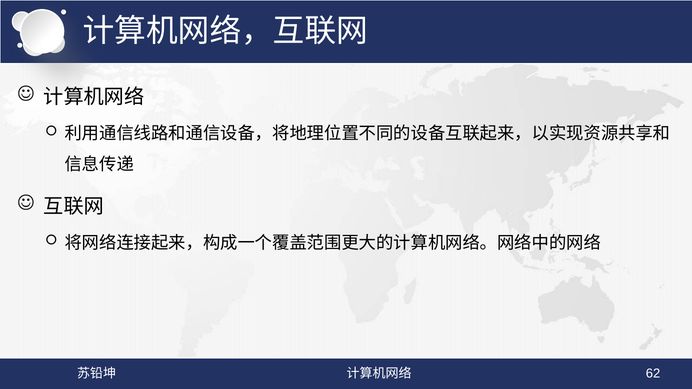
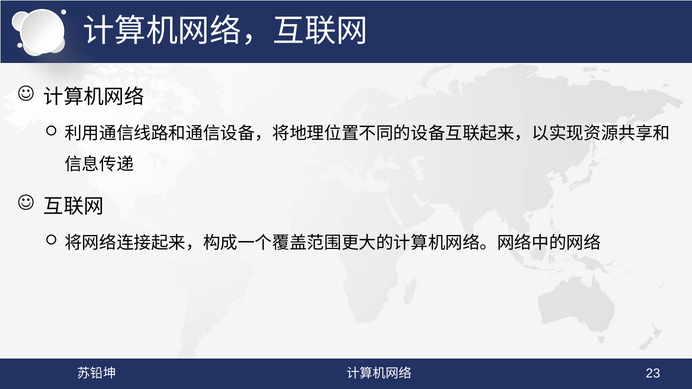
62: 62 -> 23
